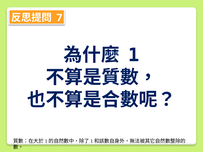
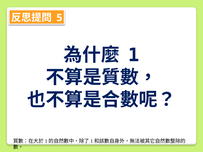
7: 7 -> 5
